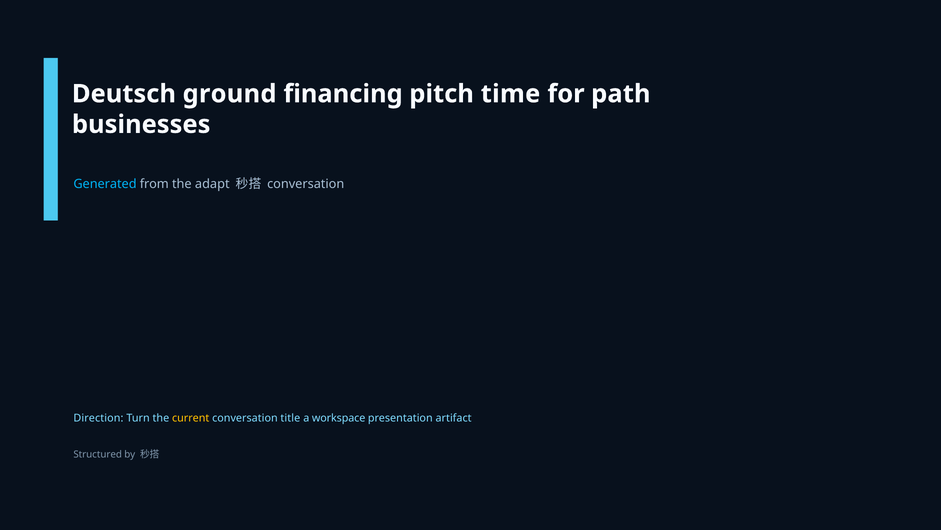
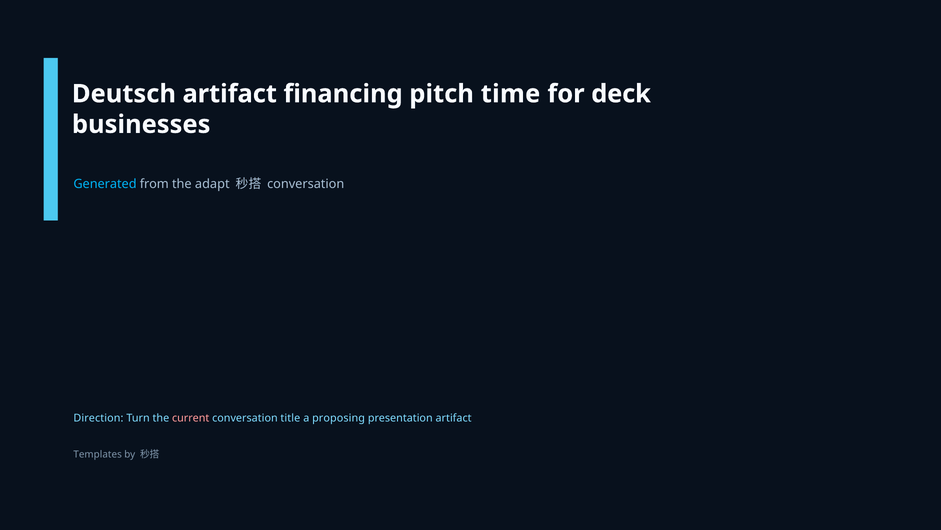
Deutsch ground: ground -> artifact
path: path -> deck
current colour: yellow -> pink
workspace: workspace -> proposing
Structured: Structured -> Templates
